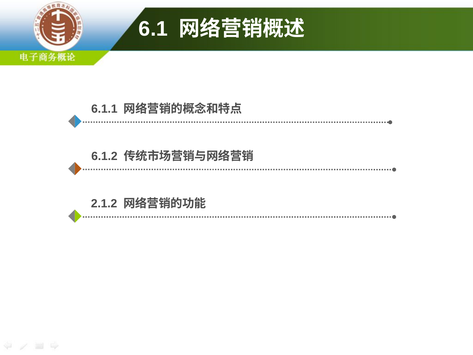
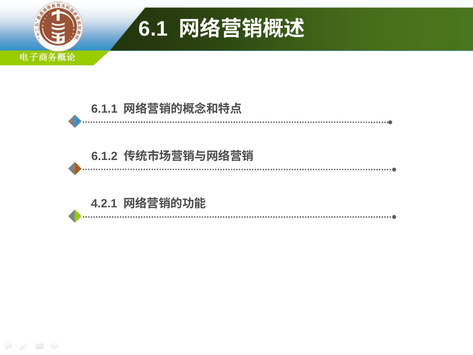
2.1.2: 2.1.2 -> 4.2.1
